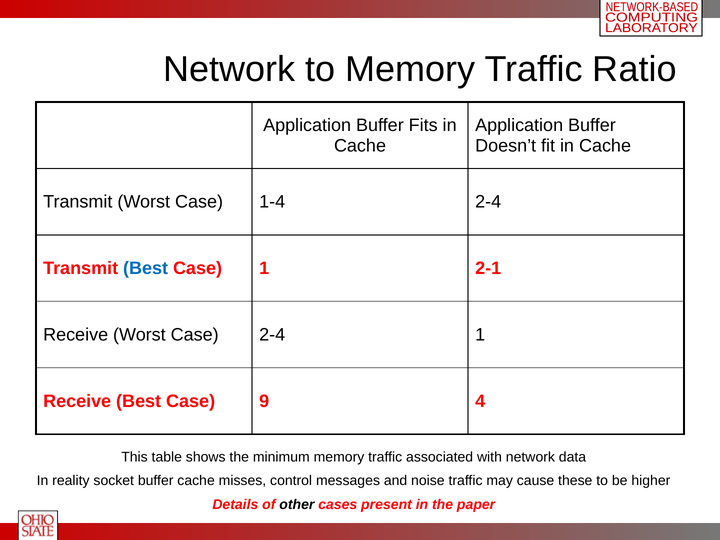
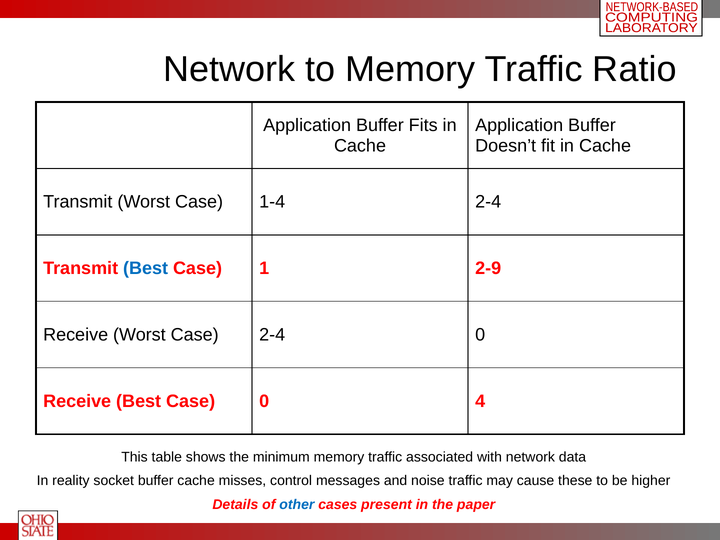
2-1: 2-1 -> 2-9
2-4 1: 1 -> 0
Case 9: 9 -> 0
other colour: black -> blue
